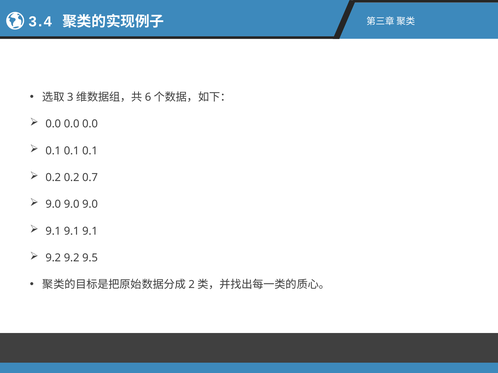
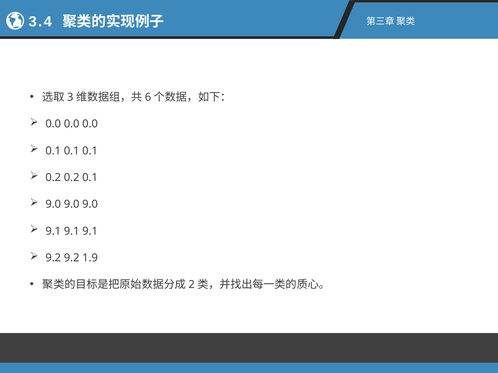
0.2 0.7: 0.7 -> 0.1
9.5: 9.5 -> 1.9
